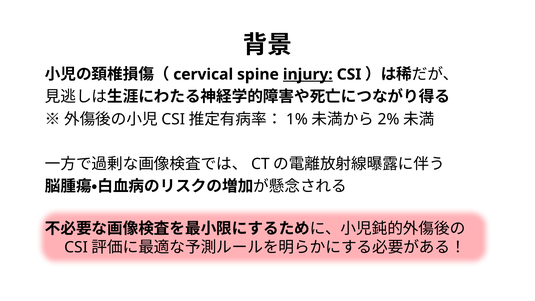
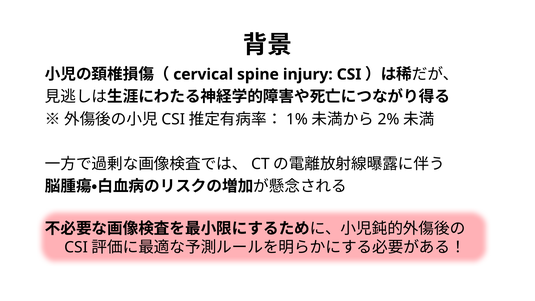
injury underline: present -> none
